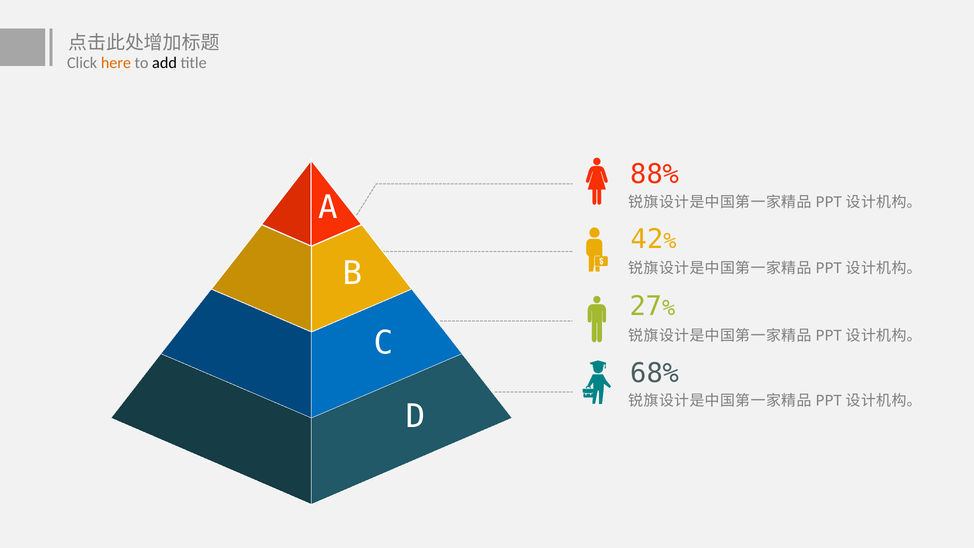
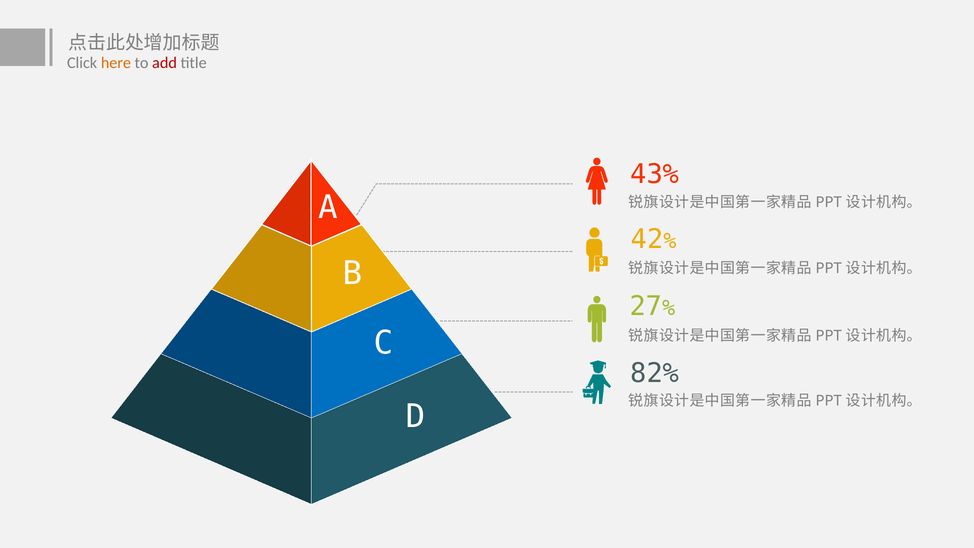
add colour: black -> red
88%: 88% -> 43%
68%: 68% -> 82%
